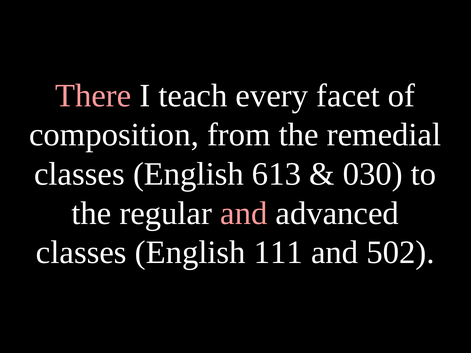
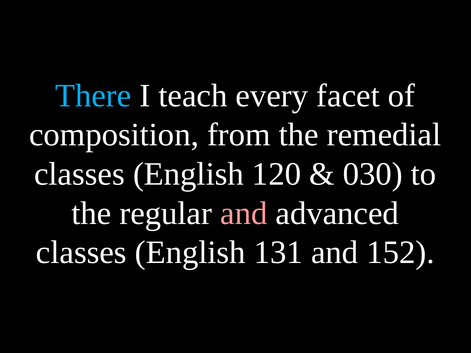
There colour: pink -> light blue
613: 613 -> 120
111: 111 -> 131
502: 502 -> 152
